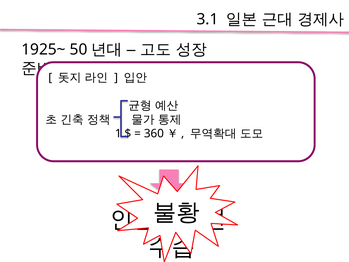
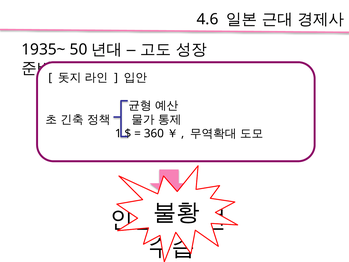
3.1: 3.1 -> 4.6
1925~: 1925~ -> 1935~
